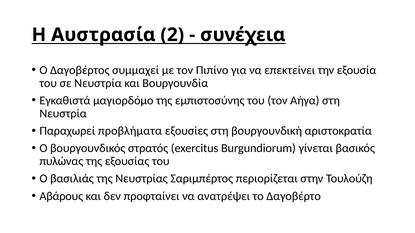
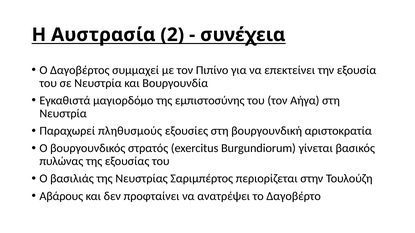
προβλήματα: προβλήματα -> πληθυσμούς
